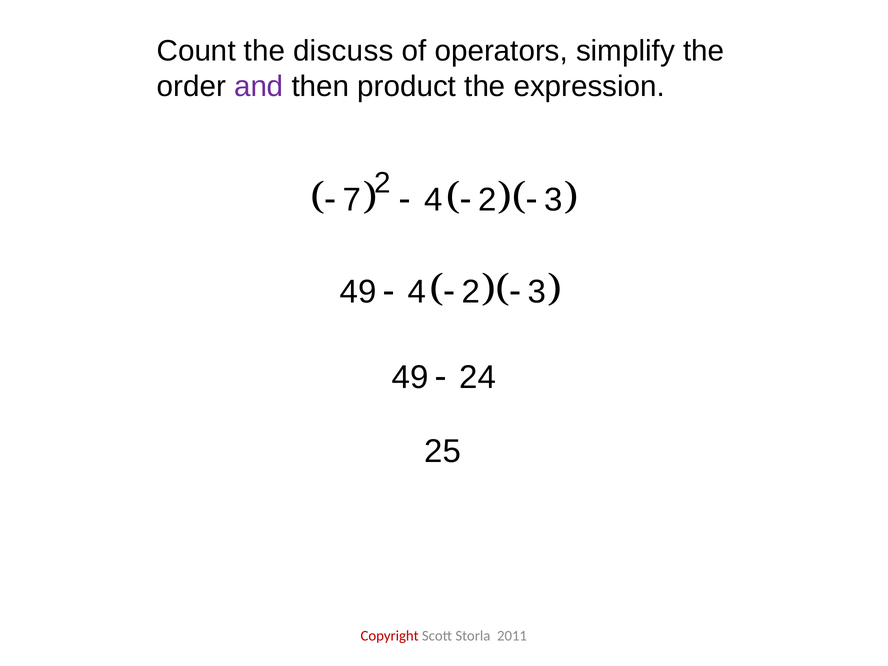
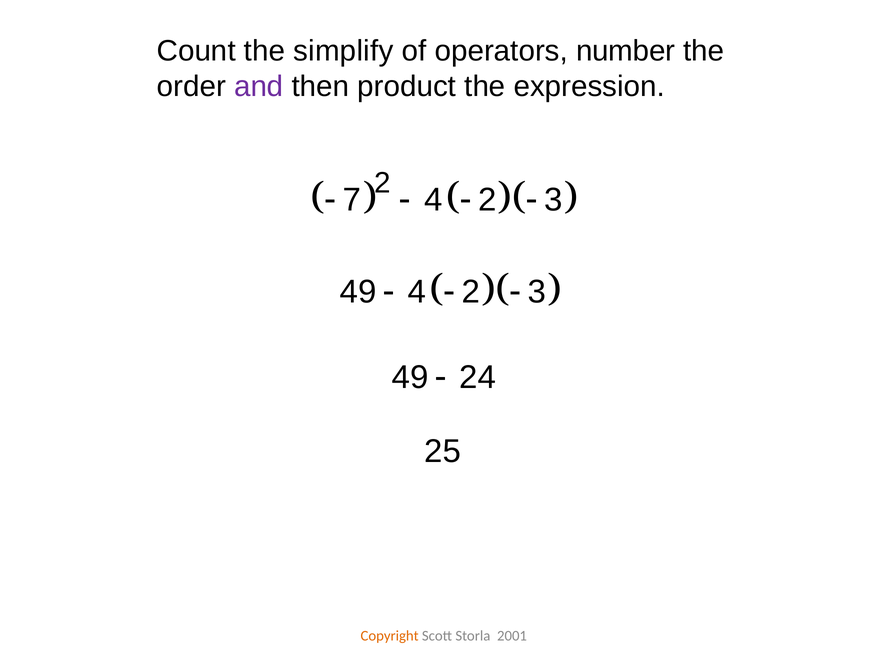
discuss: discuss -> simplify
simplify: simplify -> number
Copyright colour: red -> orange
2011: 2011 -> 2001
